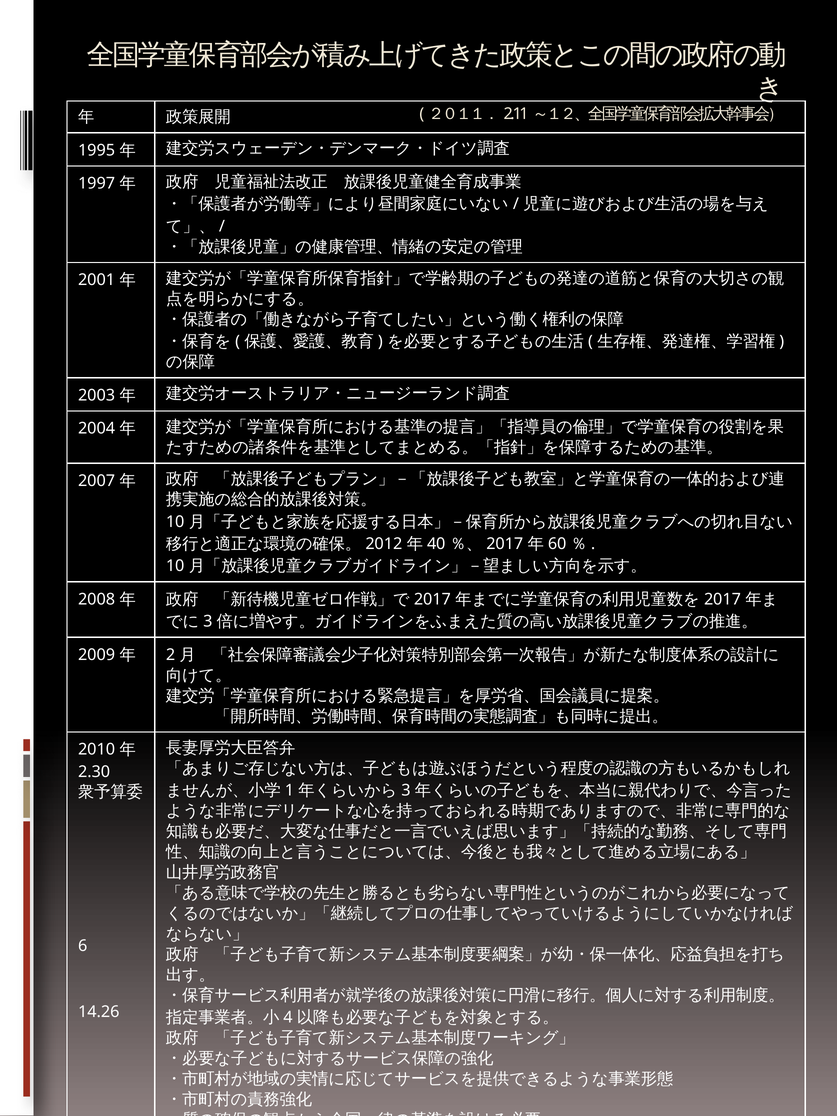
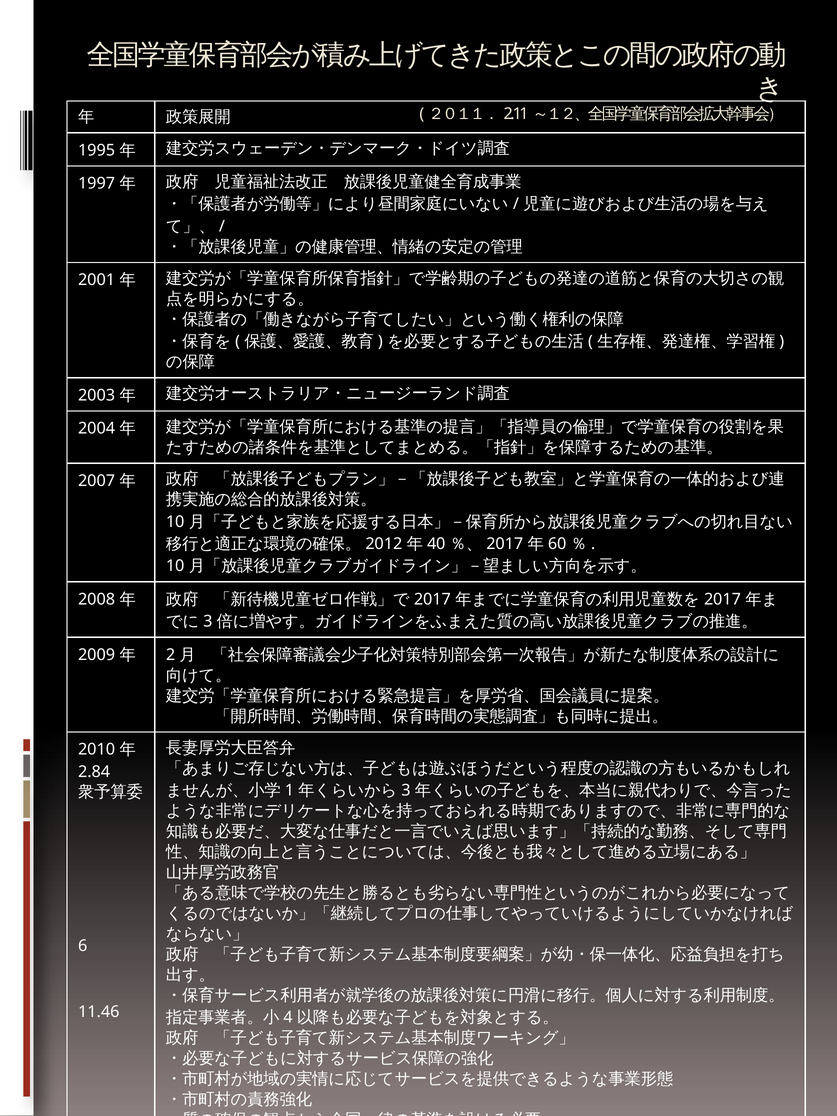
2.30: 2.30 -> 2.84
14.26: 14.26 -> 11.46
